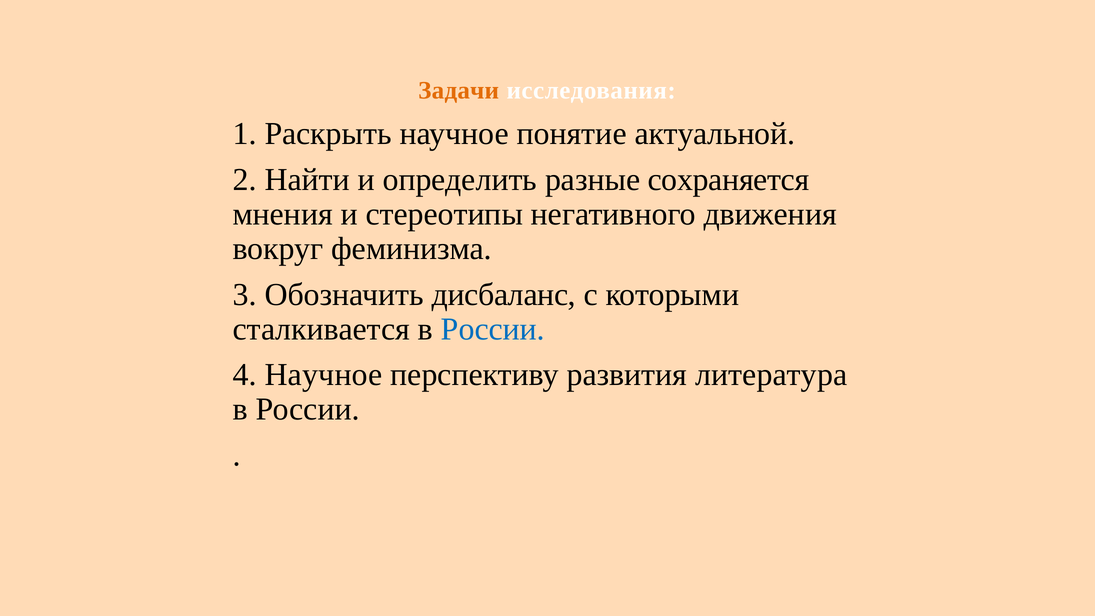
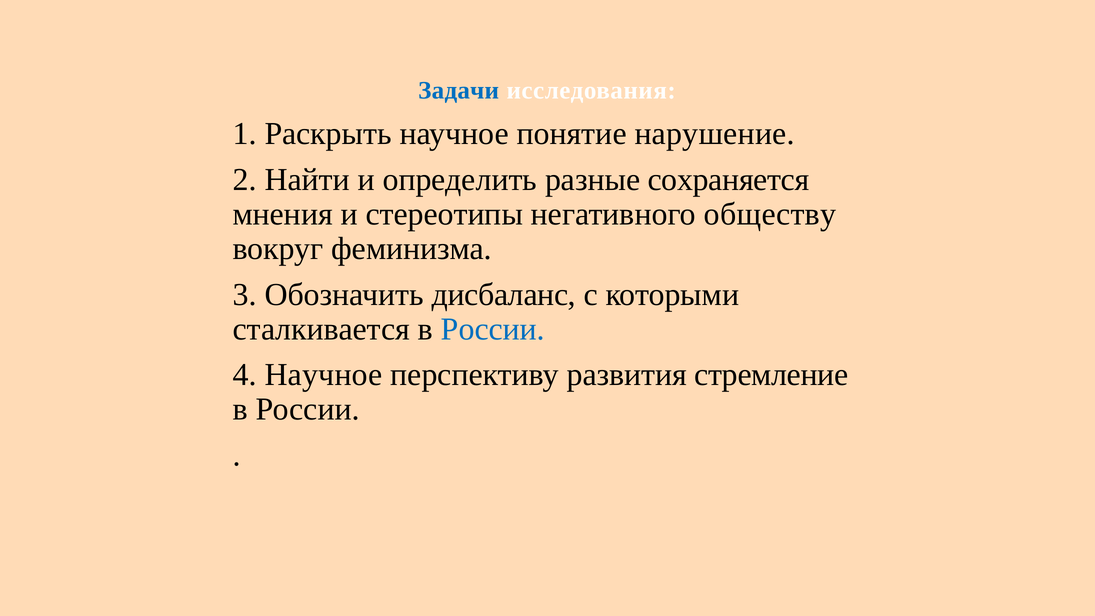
Задачи colour: orange -> blue
актуальной: актуальной -> нарушение
движения: движения -> обществу
литература: литература -> стремление
